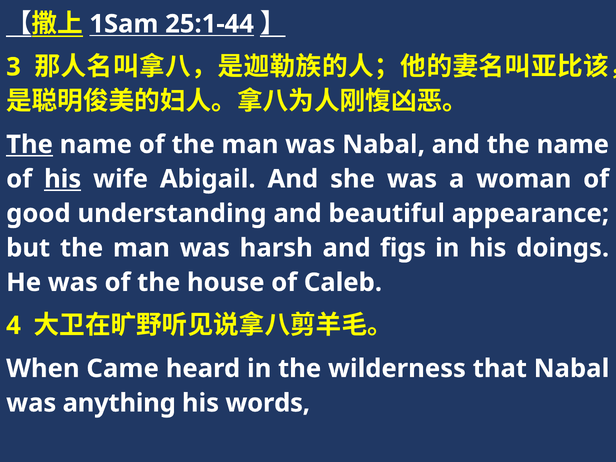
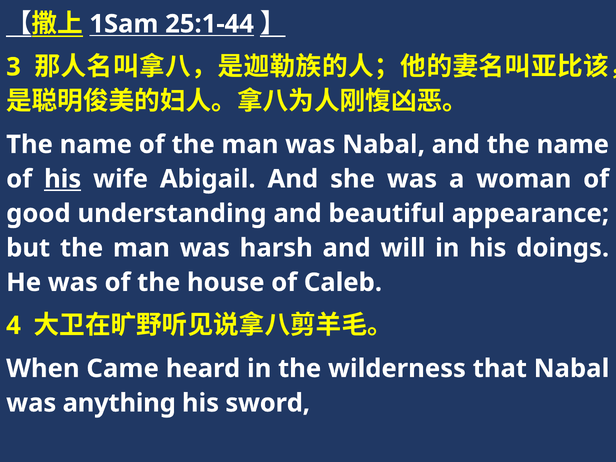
The at (30, 145) underline: present -> none
figs: figs -> will
words: words -> sword
